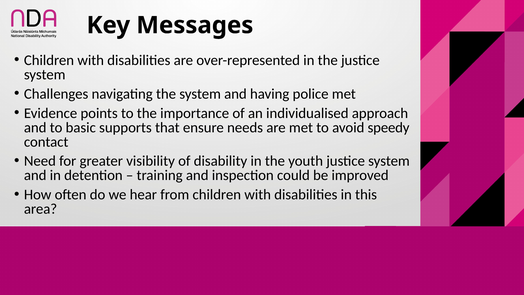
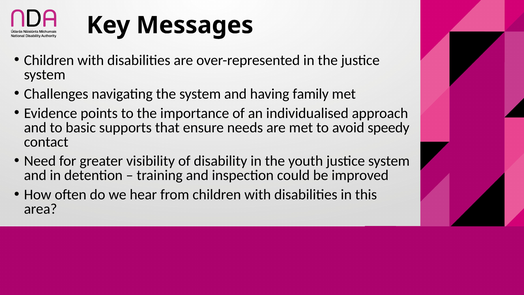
police: police -> family
